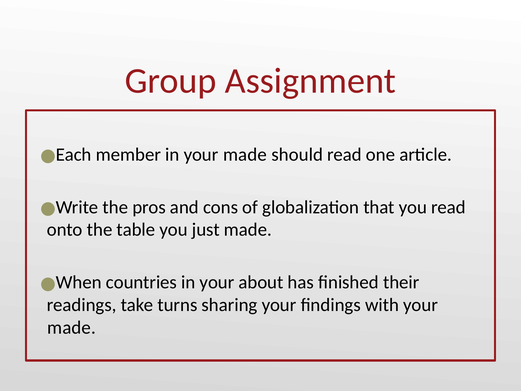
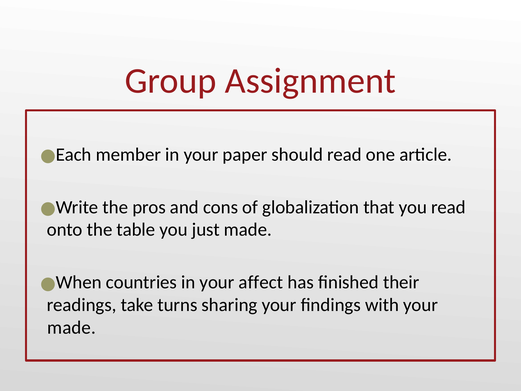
in your made: made -> paper
about: about -> affect
